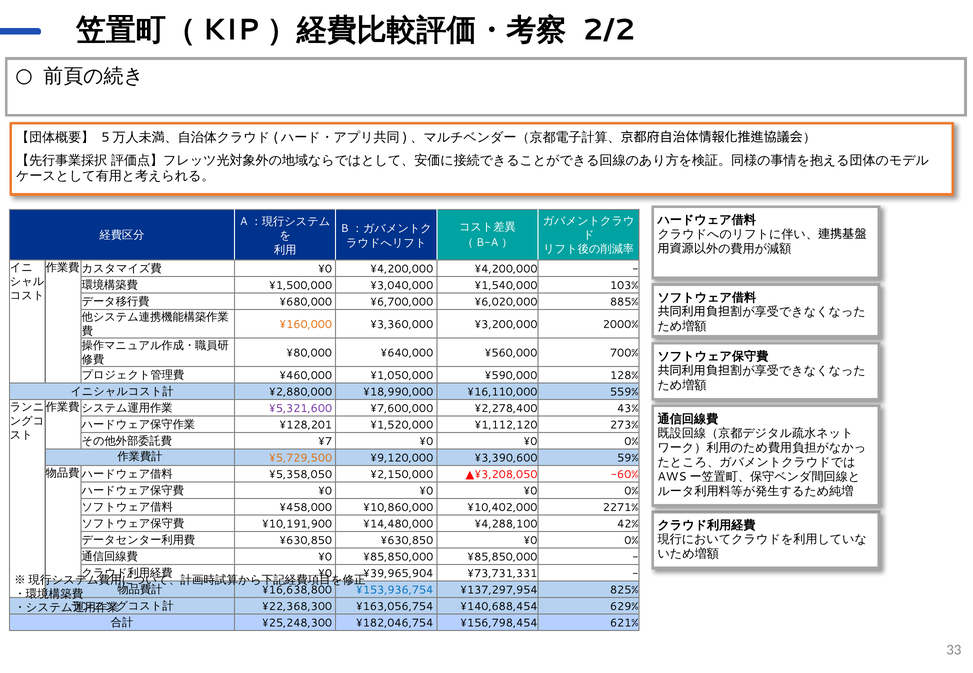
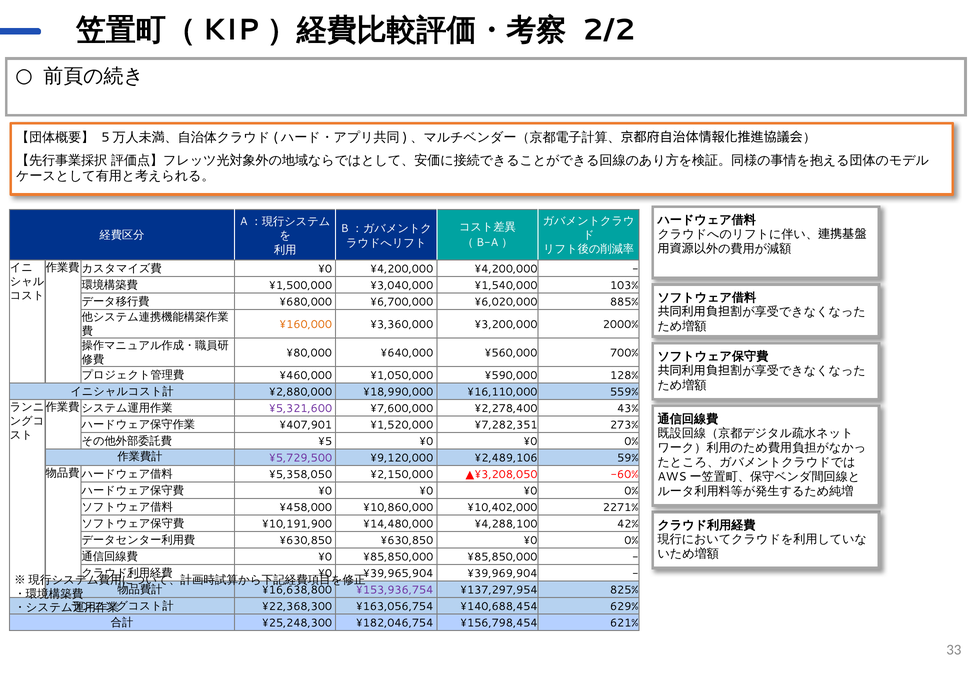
¥128,201: ¥128,201 -> ¥407,901
¥1,112,120: ¥1,112,120 -> ¥7,282,351
¥7: ¥7 -> ¥5
¥5,729,500 colour: orange -> purple
¥3,390,600: ¥3,390,600 -> ¥2,489,106
¥73,731,331: ¥73,731,331 -> ¥39,969,904
¥153,936,754 colour: blue -> purple
